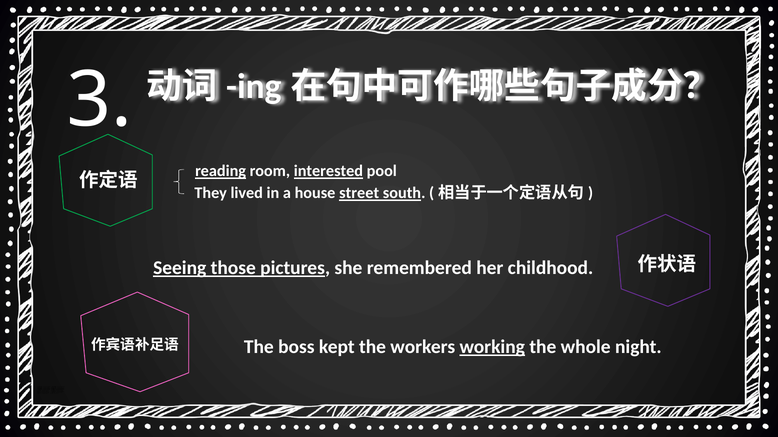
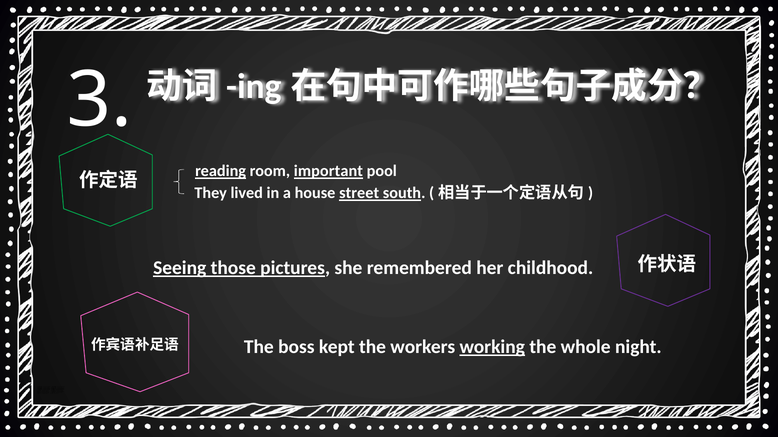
interested: interested -> important
